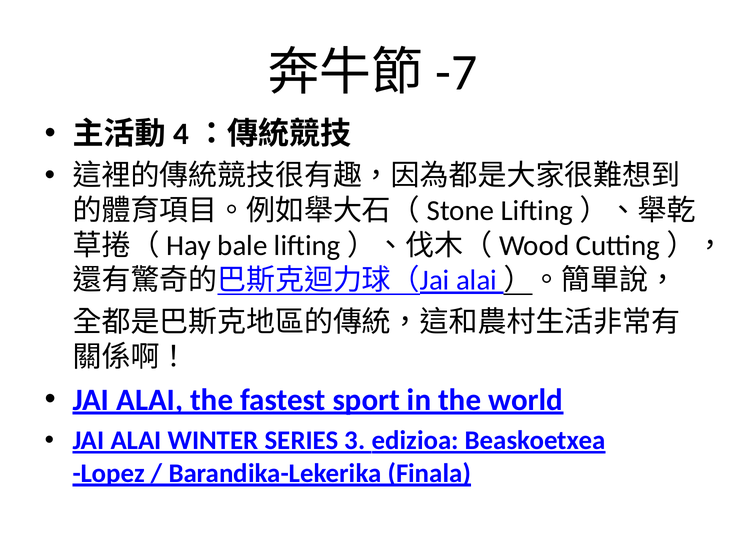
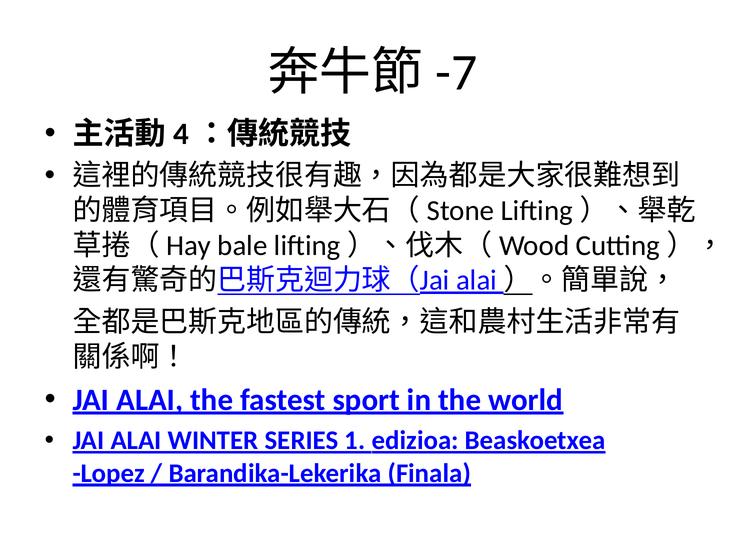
3: 3 -> 1
